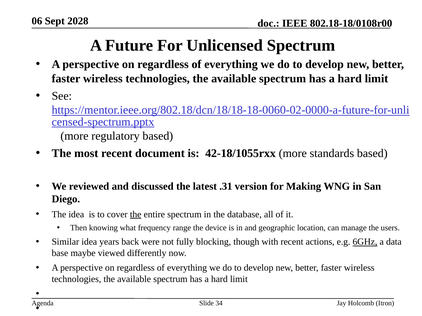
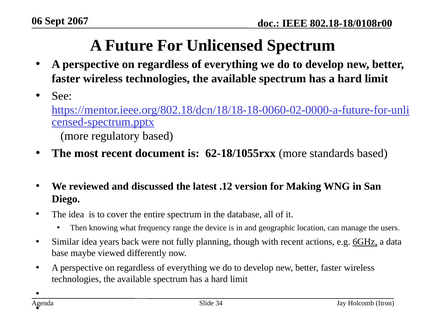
2028: 2028 -> 2067
42-18/1055rxx: 42-18/1055rxx -> 62-18/1055rxx
.31: .31 -> .12
the at (136, 215) underline: present -> none
blocking: blocking -> planning
